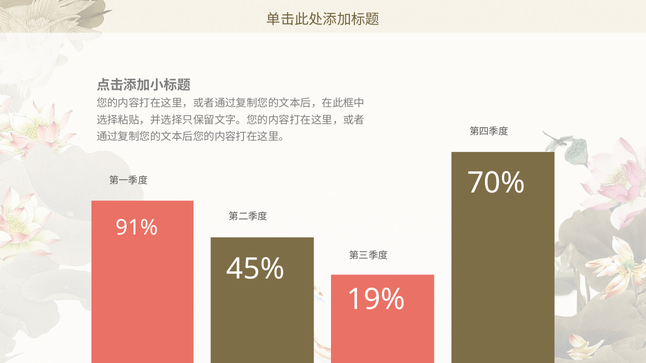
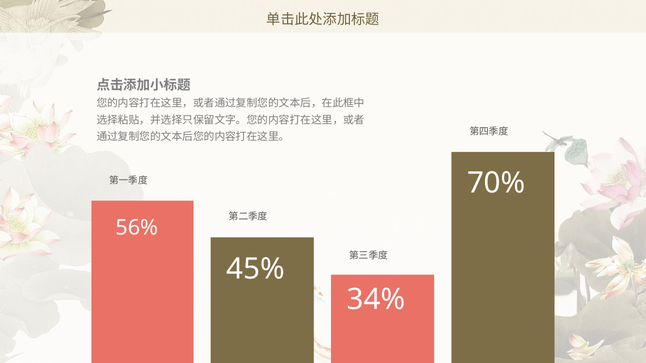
91%: 91% -> 56%
19%: 19% -> 34%
